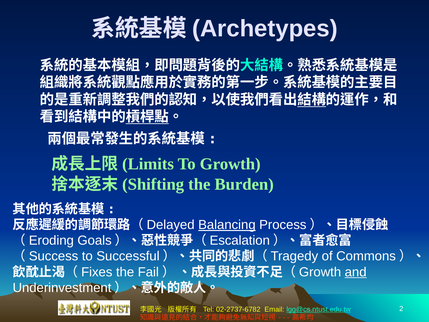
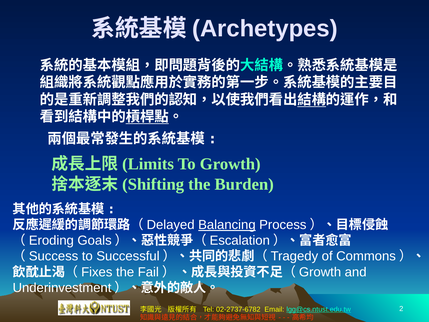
and underline: present -> none
